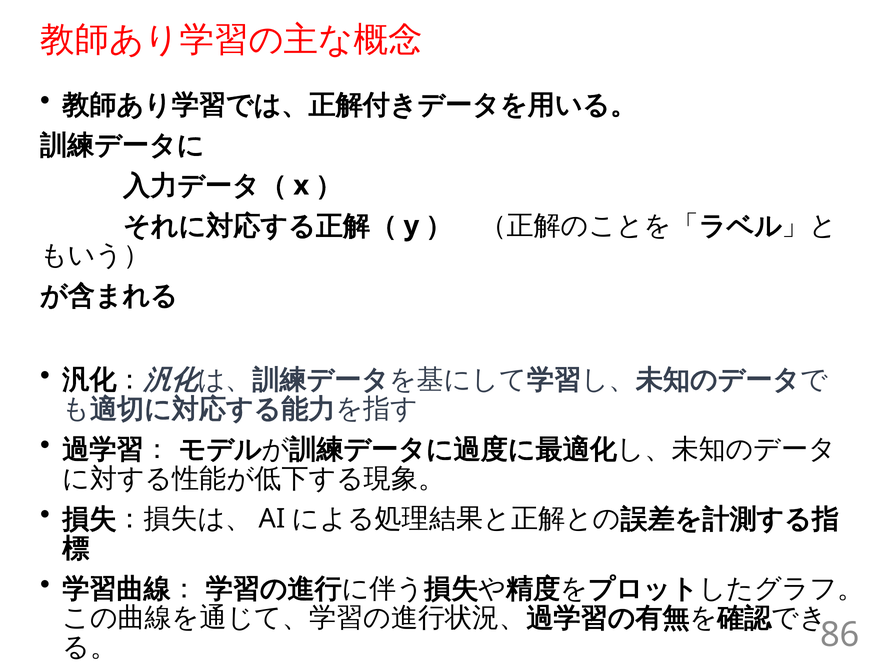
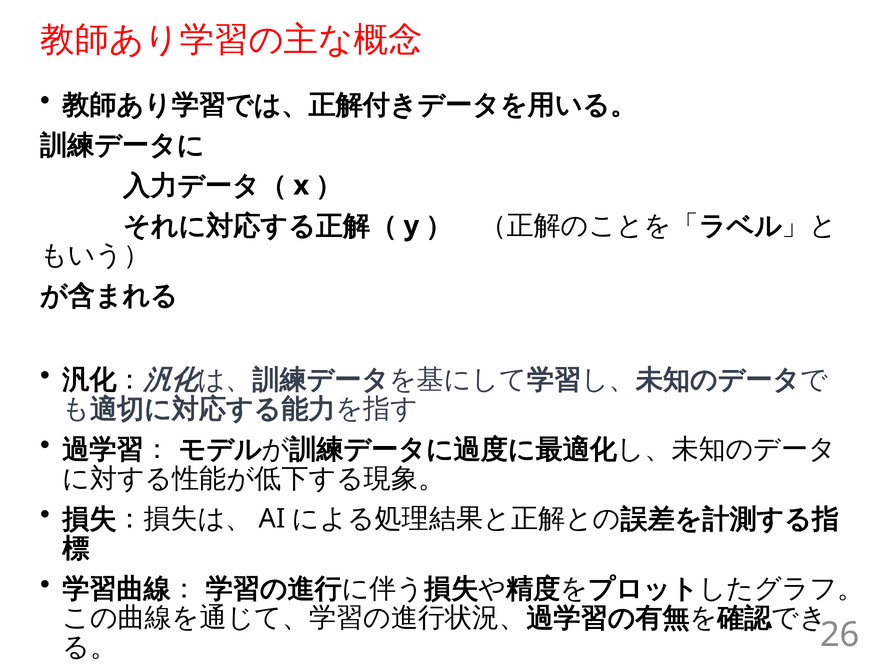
86: 86 -> 26
